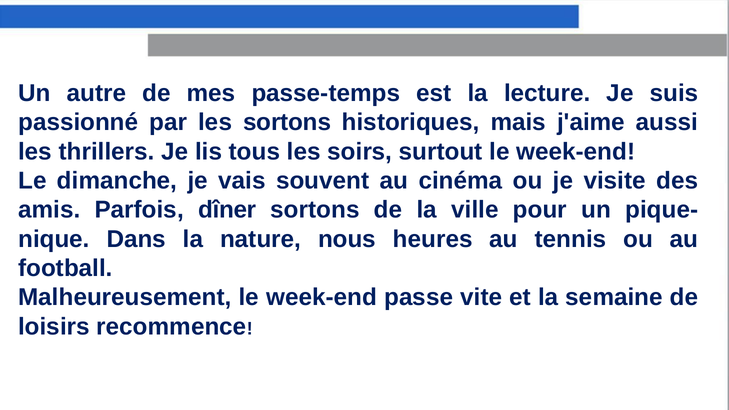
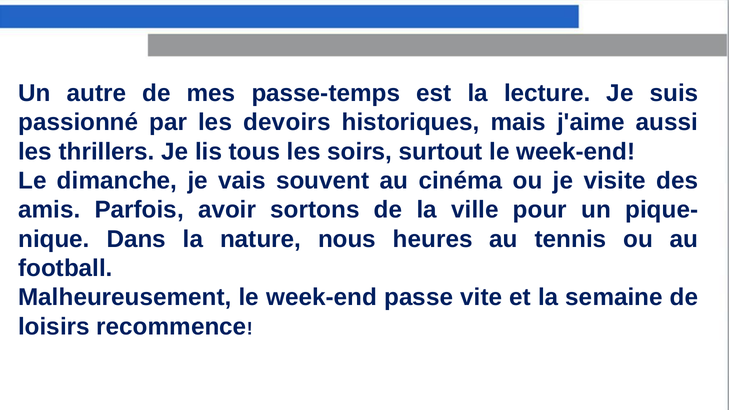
les sortons: sortons -> devoirs
dîner: dîner -> avoir
